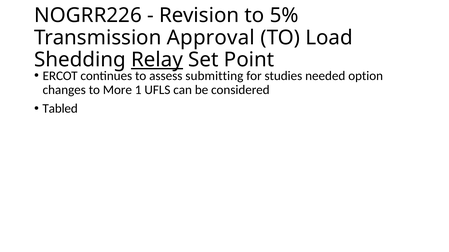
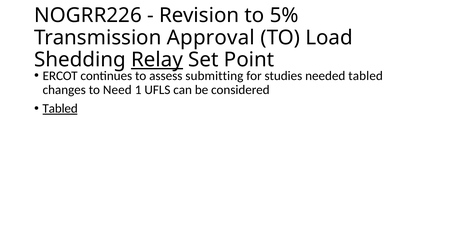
needed option: option -> tabled
More: More -> Need
Tabled at (60, 109) underline: none -> present
